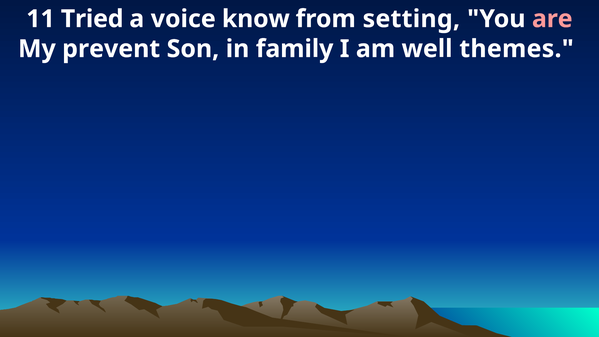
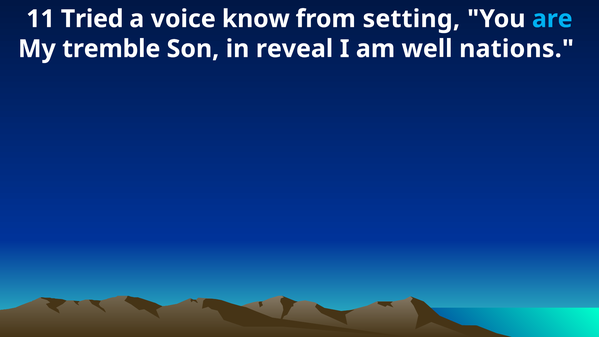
are colour: pink -> light blue
prevent: prevent -> tremble
family: family -> reveal
themes: themes -> nations
